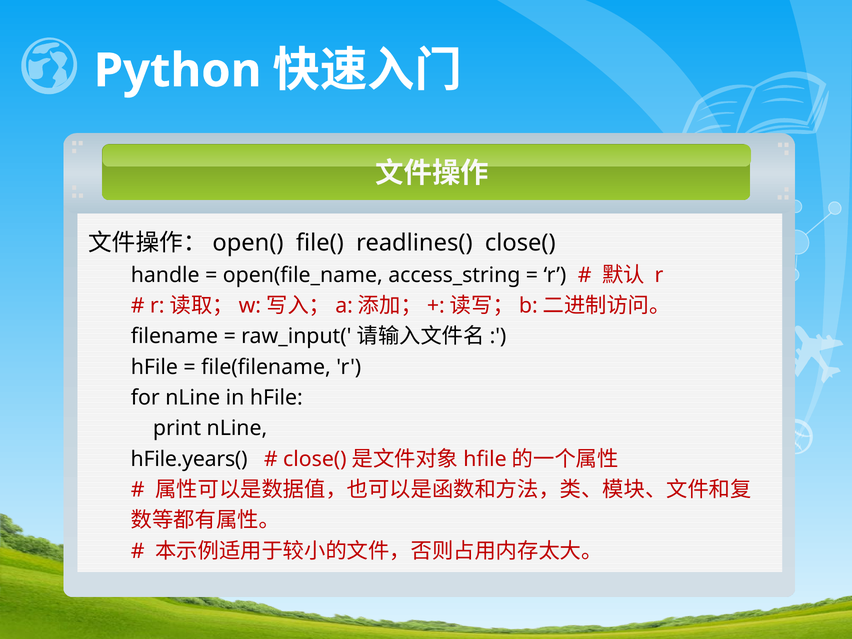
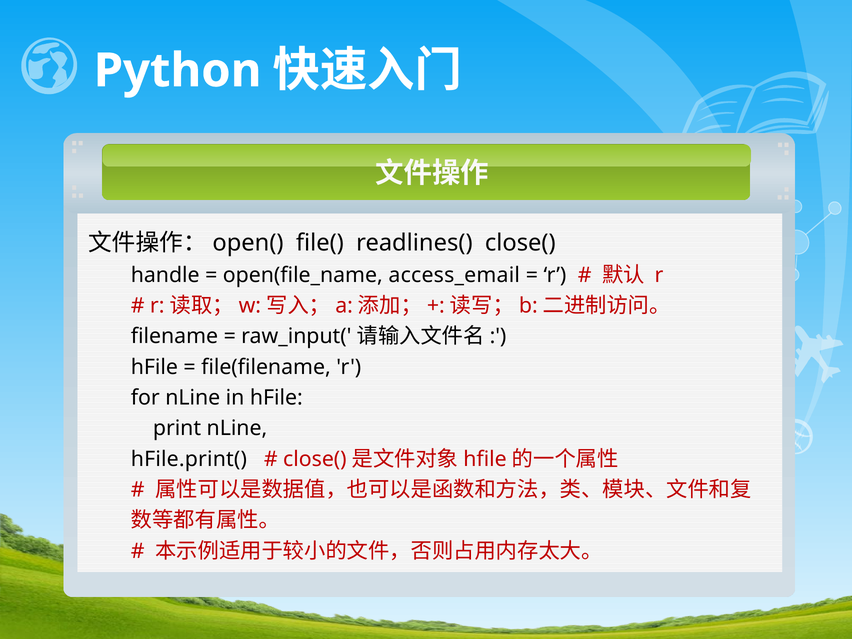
access_string: access_string -> access_email
hFile.years(: hFile.years( -> hFile.print(
